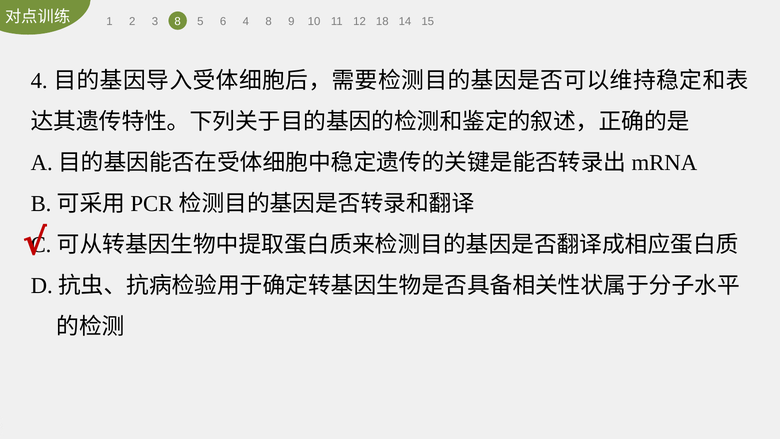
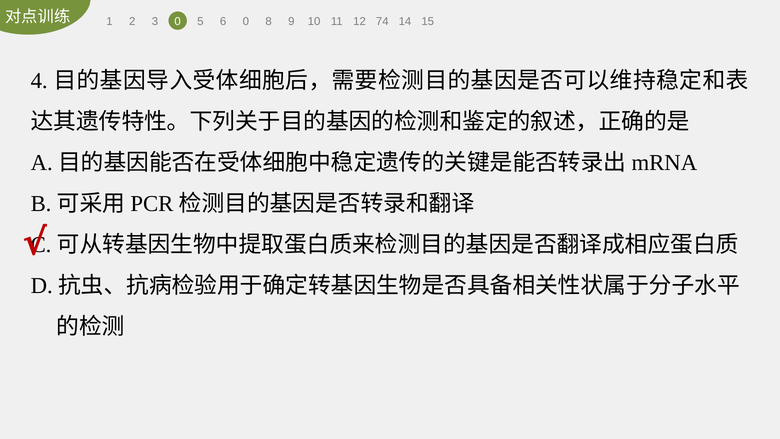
3 8: 8 -> 0
6 4: 4 -> 0
18: 18 -> 74
